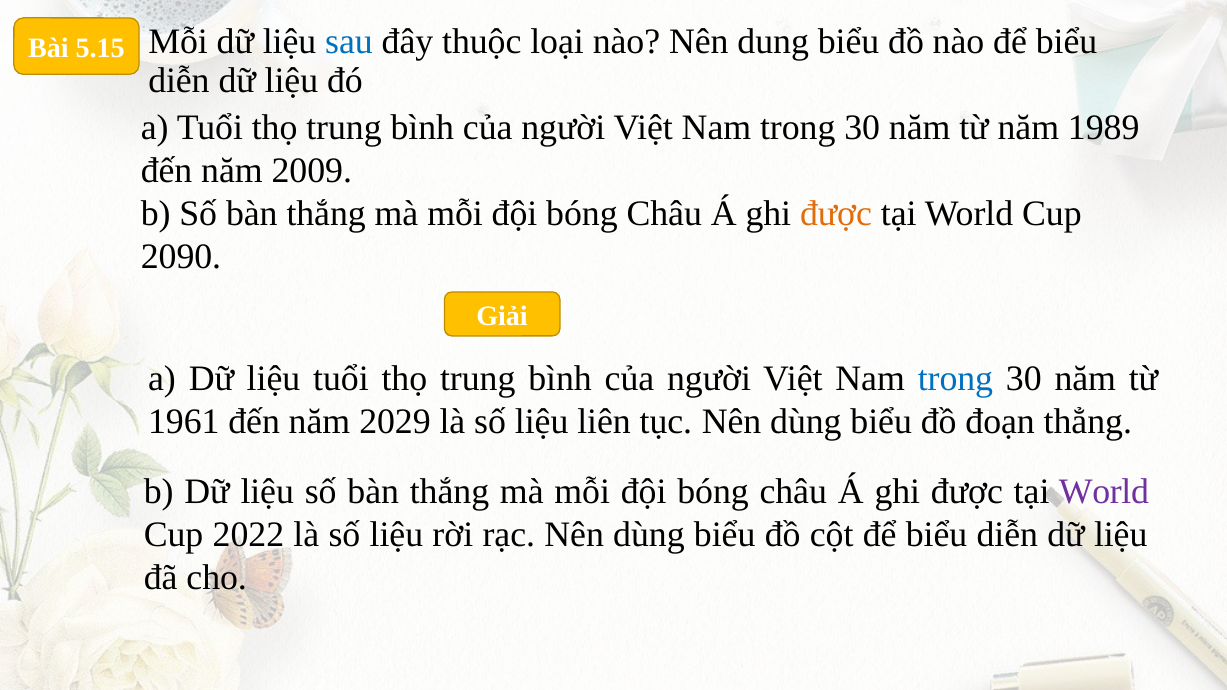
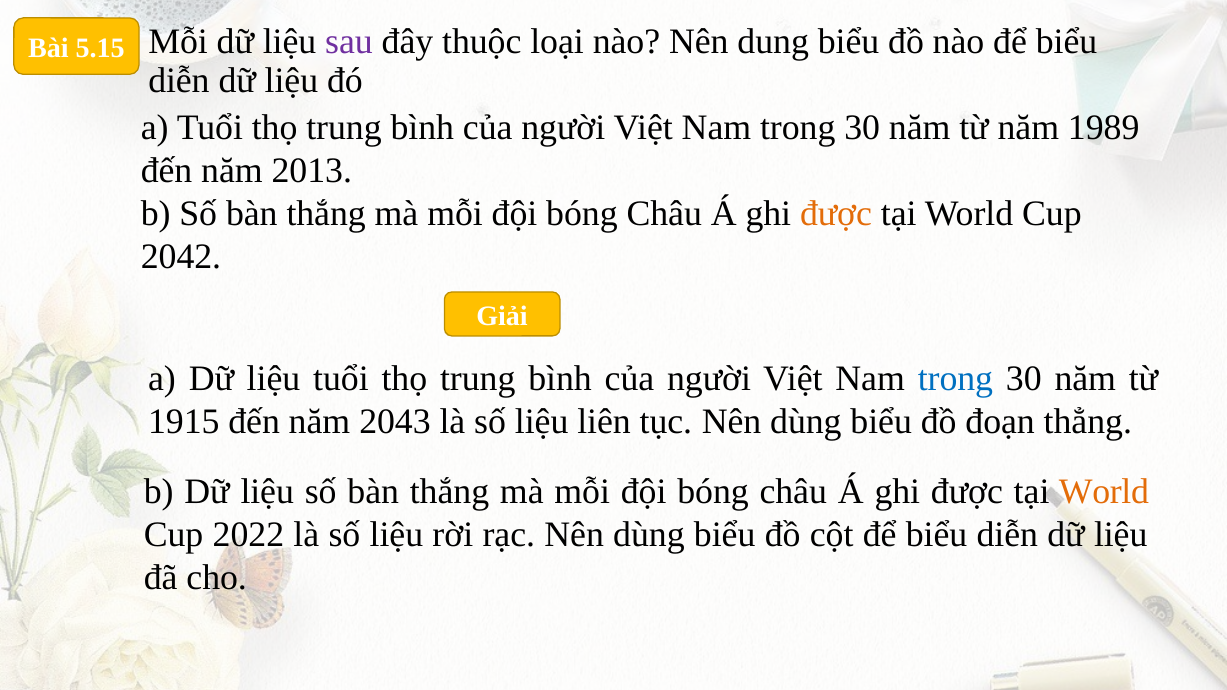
sau colour: blue -> purple
2009: 2009 -> 2013
2090: 2090 -> 2042
1961: 1961 -> 1915
2029: 2029 -> 2043
World at (1104, 492) colour: purple -> orange
